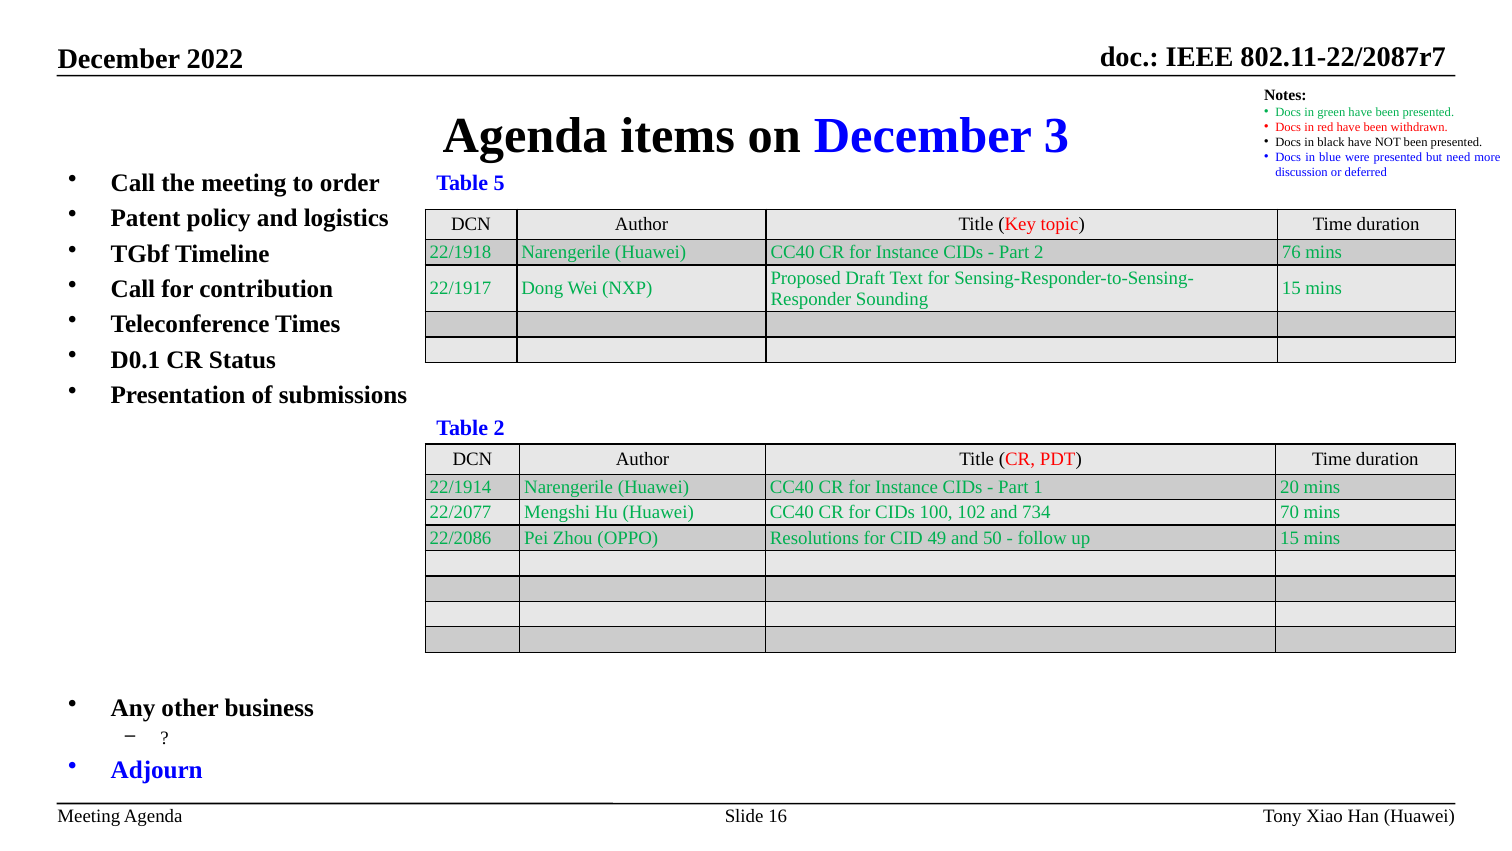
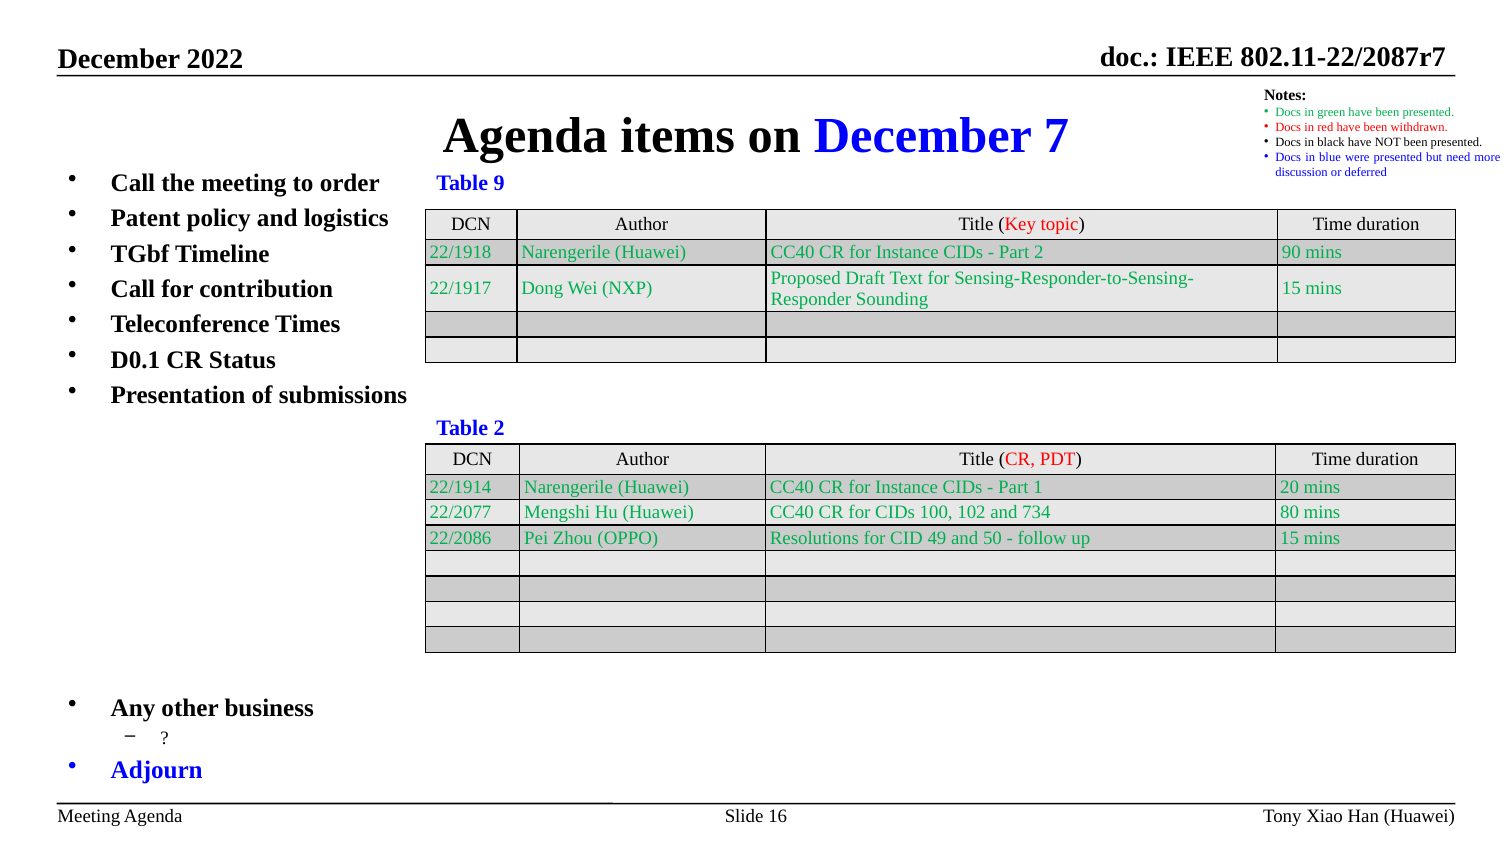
3: 3 -> 7
5: 5 -> 9
76: 76 -> 90
70: 70 -> 80
